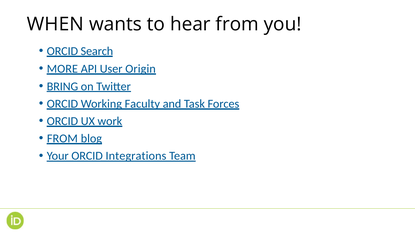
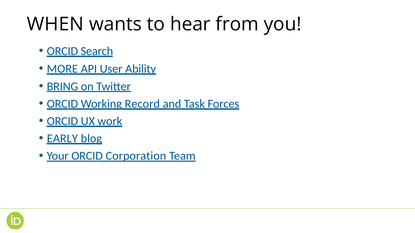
Origin: Origin -> Ability
Faculty: Faculty -> Record
FROM at (62, 139): FROM -> EARLY
Integrations: Integrations -> Corporation
